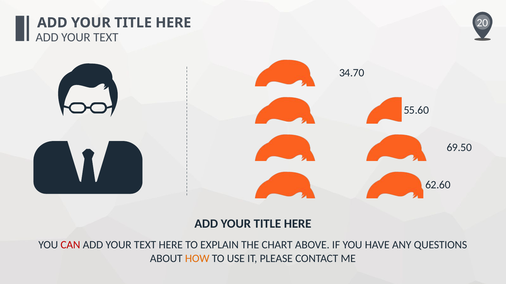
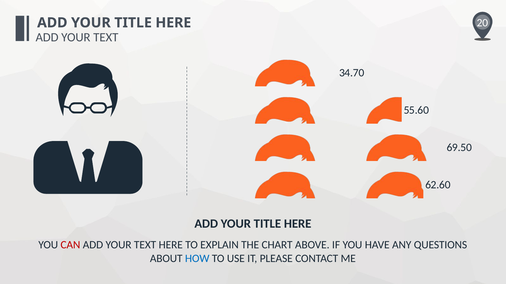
HOW colour: orange -> blue
